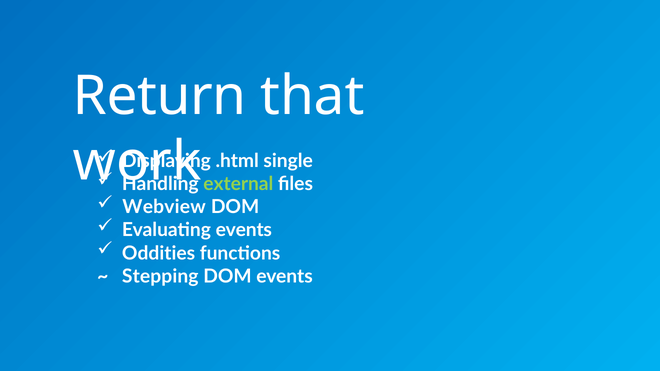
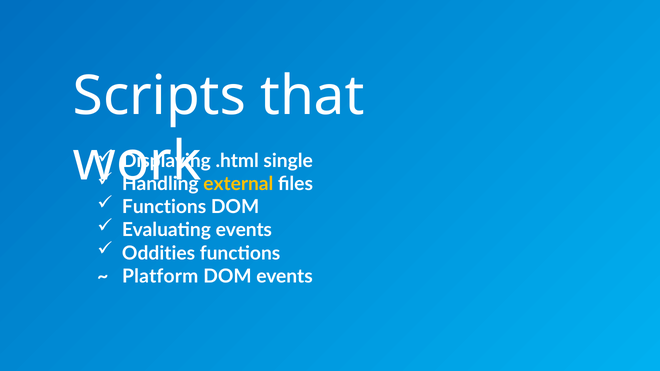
Return: Return -> Scripts
external colour: light green -> yellow
Webview at (164, 207): Webview -> Functions
Stepping: Stepping -> Platform
